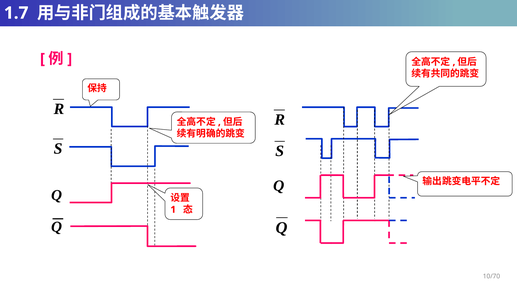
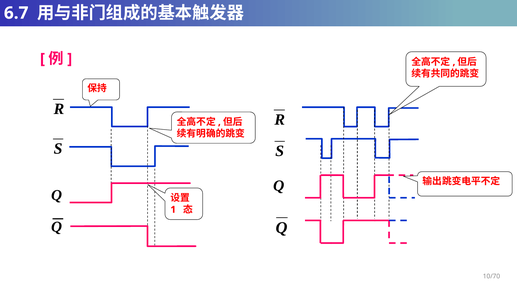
1.7: 1.7 -> 6.7
